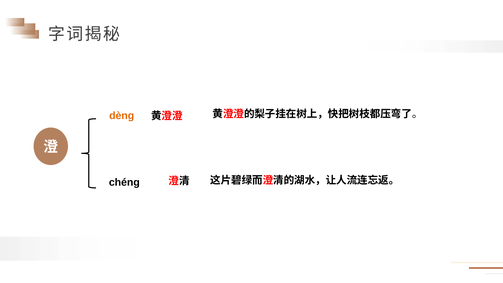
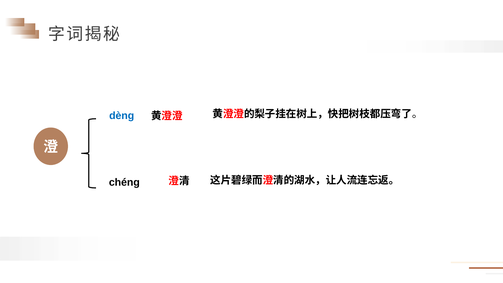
dèng colour: orange -> blue
